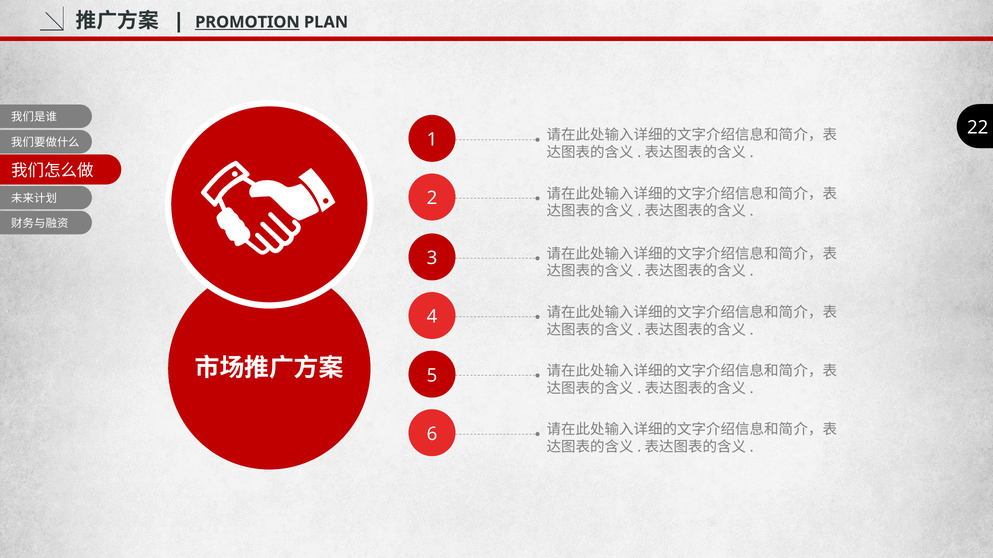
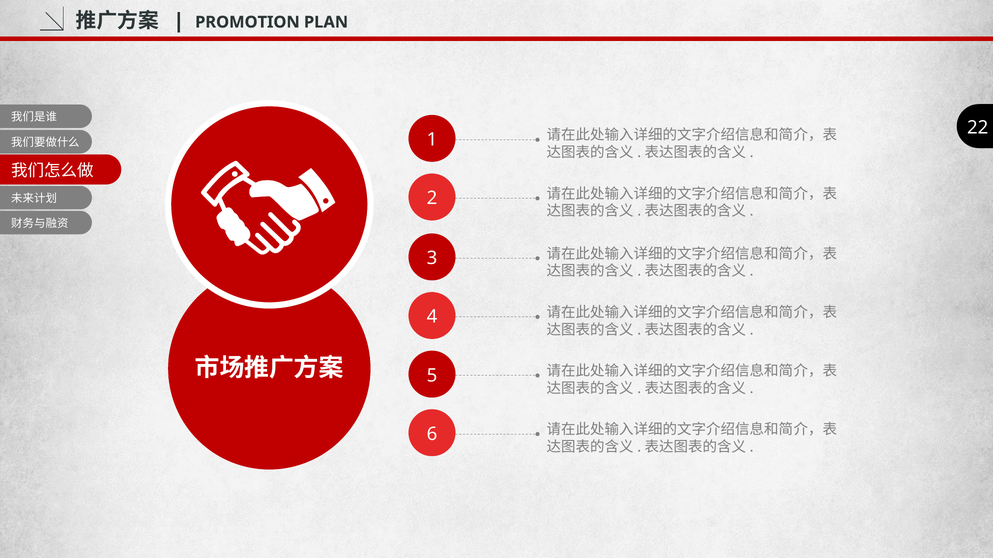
PROMOTION underline: present -> none
